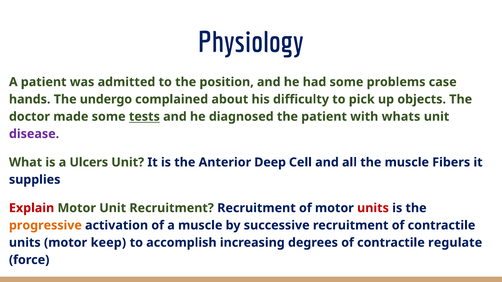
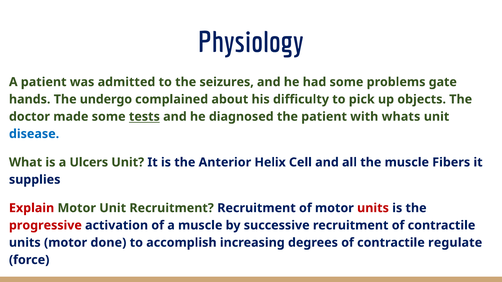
position: position -> seizures
problems case: case -> gate
disease colour: purple -> blue
Deep: Deep -> Helix
progressive colour: orange -> red
keep: keep -> done
